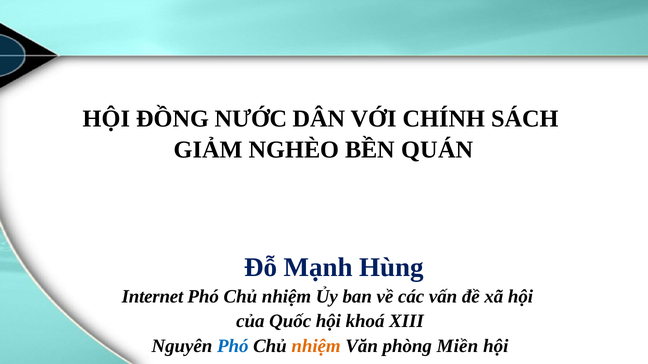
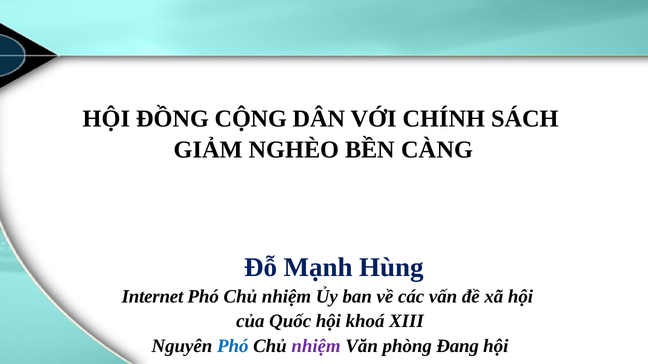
NƯỚC: NƯỚC -> CỘNG
QUÁN: QUÁN -> CÀNG
nhiệm at (316, 346) colour: orange -> purple
Miền: Miền -> Đang
